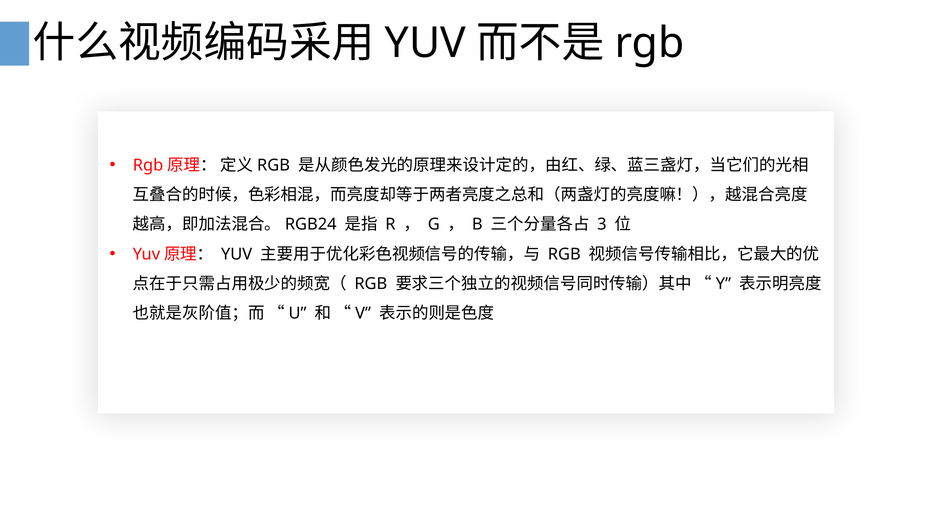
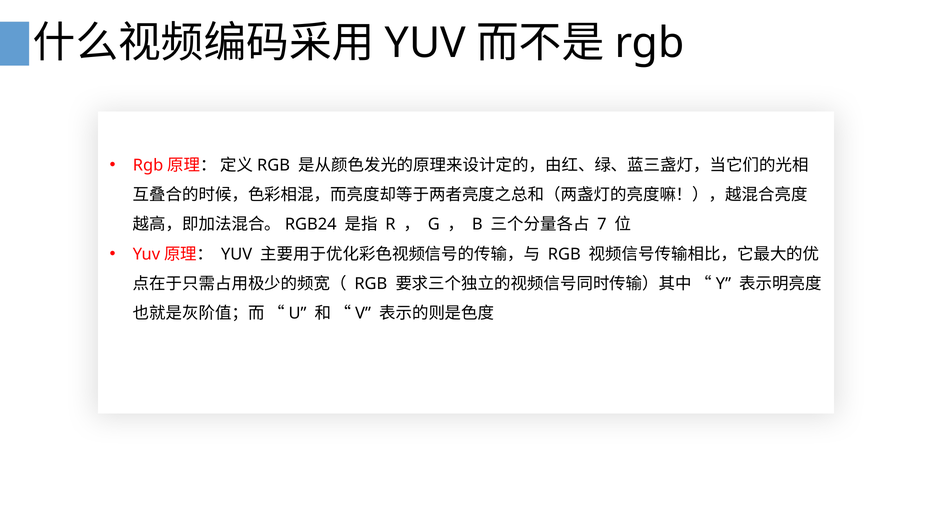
3: 3 -> 7
